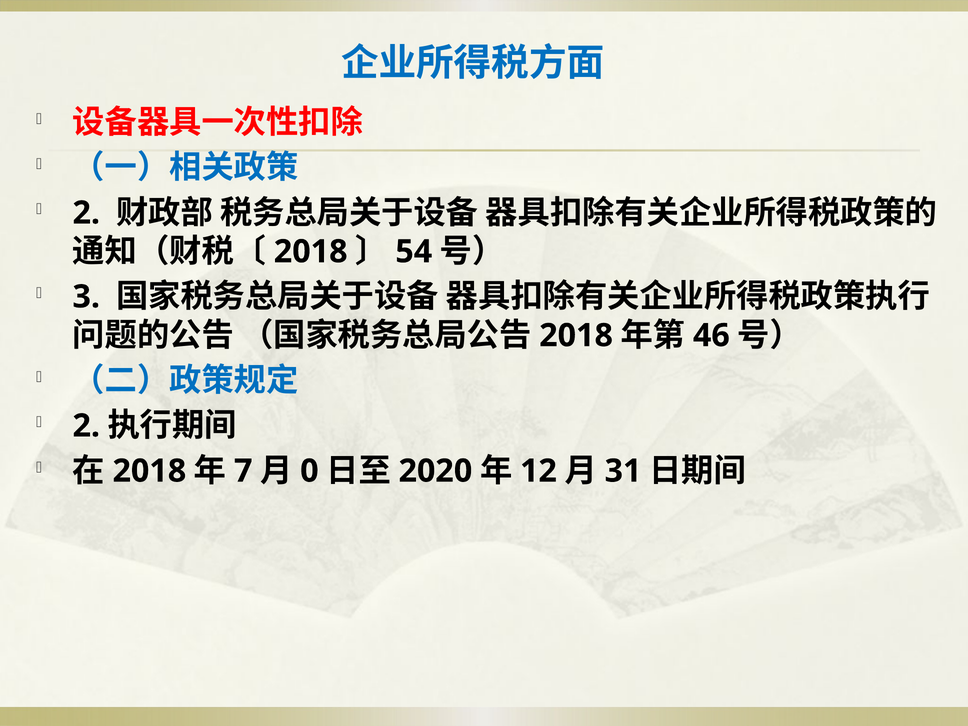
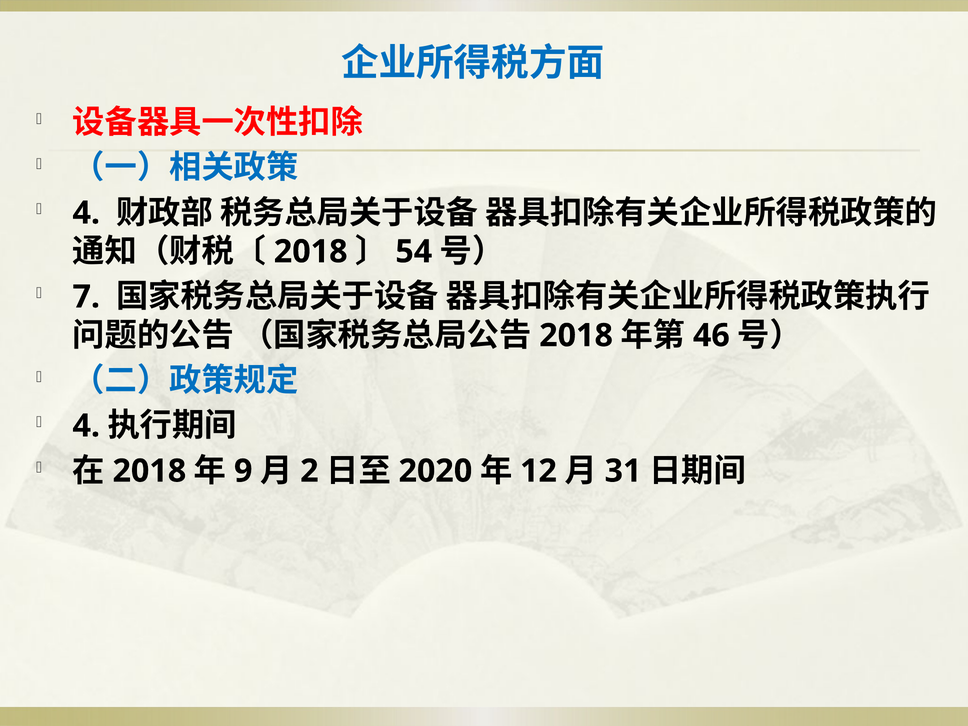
2 at (86, 213): 2 -> 4
3: 3 -> 7
2 at (86, 426): 2 -> 4
7: 7 -> 9
0: 0 -> 2
